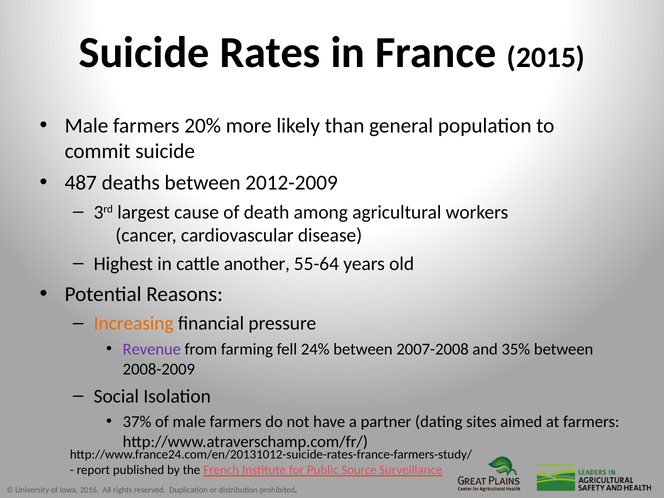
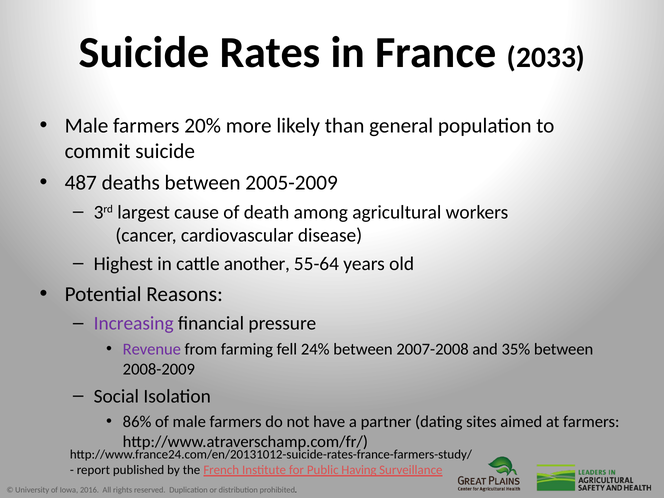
2015: 2015 -> 2033
2012-2009: 2012-2009 -> 2005-2009
Increasing colour: orange -> purple
37%: 37% -> 86%
Source: Source -> Having
